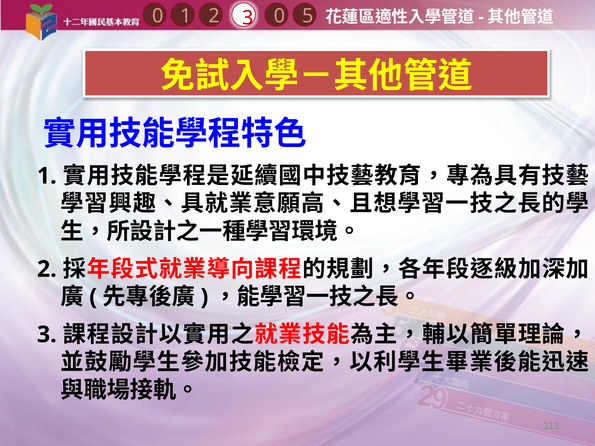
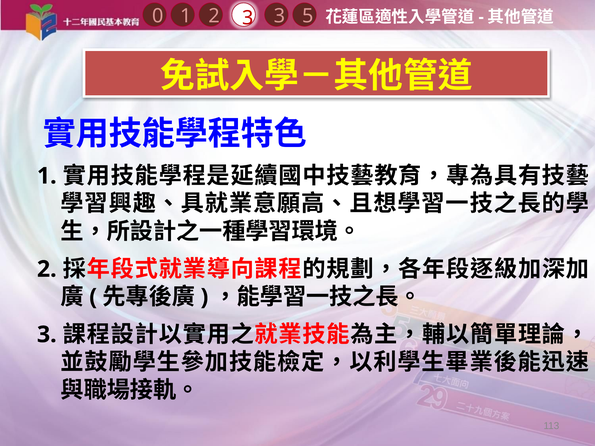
1 0: 0 -> 3
